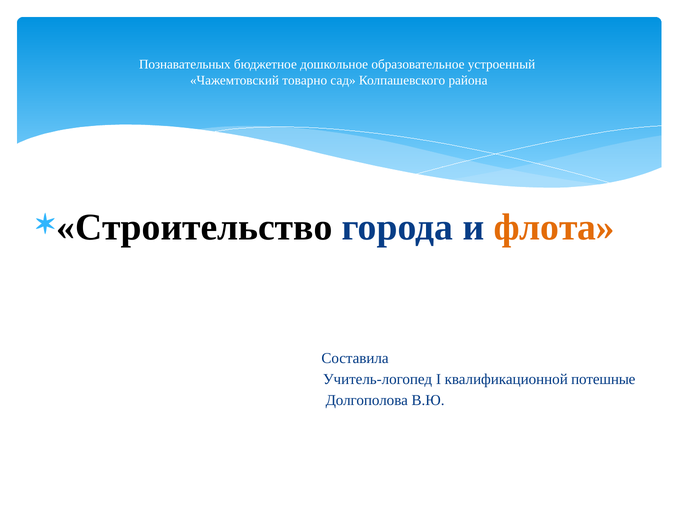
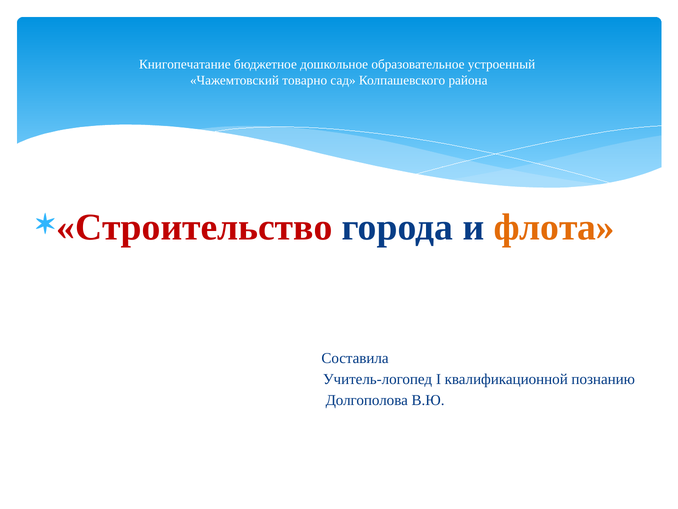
Познавательных: Познавательных -> Книгопечатание
Строительство colour: black -> red
потешные: потешные -> познанию
